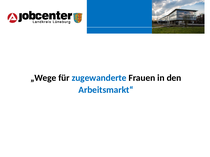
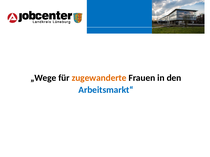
zugewanderte colour: blue -> orange
